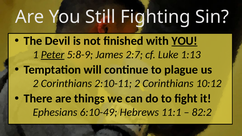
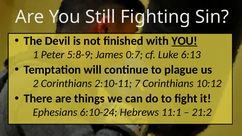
Peter underline: present -> none
2:7: 2:7 -> 0:7
1:13: 1:13 -> 6:13
2:10-11 2: 2 -> 7
6:10-49: 6:10-49 -> 6:10-24
82:2: 82:2 -> 21:2
